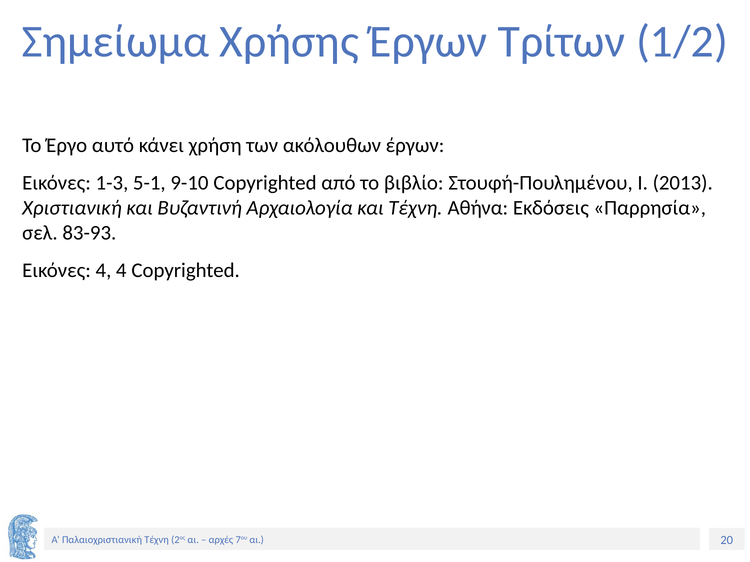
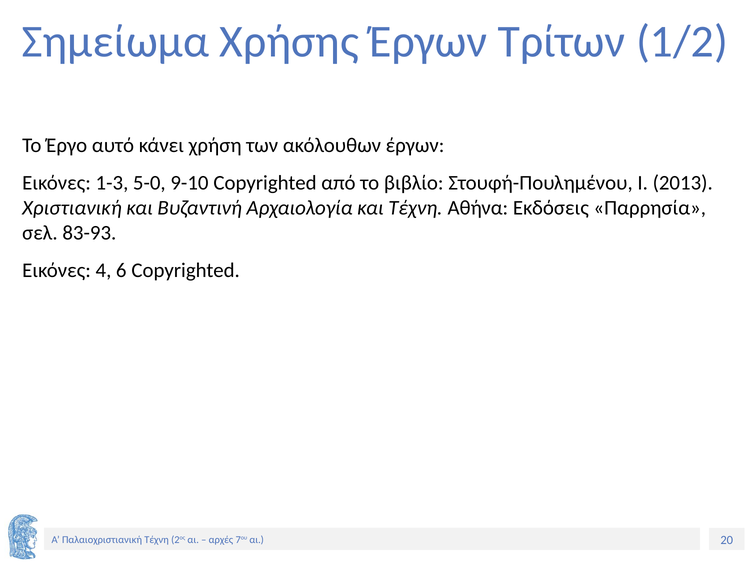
5-1: 5-1 -> 5-0
4 4: 4 -> 6
